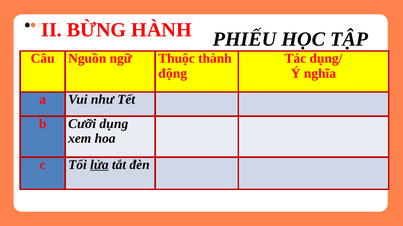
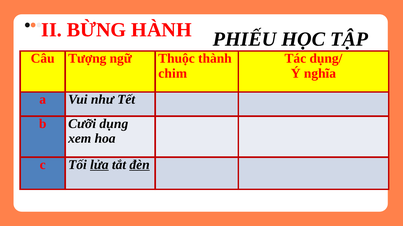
Nguồn: Nguồn -> Tượng
động: động -> chim
đèn underline: none -> present
